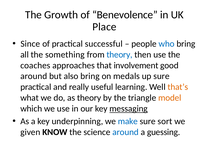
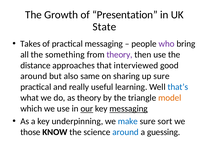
Benevolence: Benevolence -> Presentation
Place: Place -> State
Since: Since -> Takes
practical successful: successful -> messaging
who colour: blue -> purple
theory at (119, 54) colour: blue -> purple
coaches: coaches -> distance
involvement: involvement -> interviewed
also bring: bring -> same
medals: medals -> sharing
that’s colour: orange -> blue
our underline: none -> present
given: given -> those
